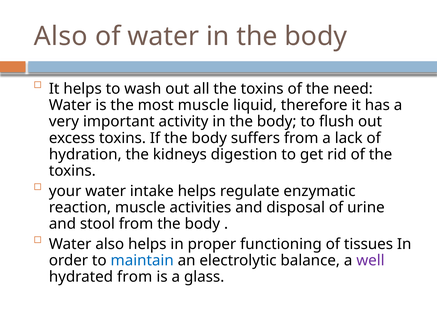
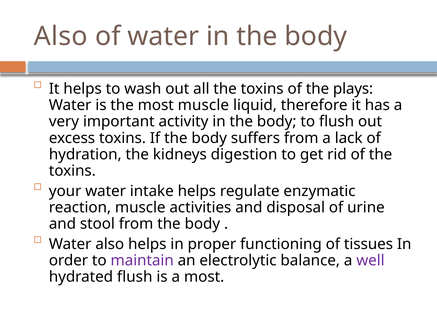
need: need -> plays
maintain colour: blue -> purple
hydrated from: from -> flush
a glass: glass -> most
